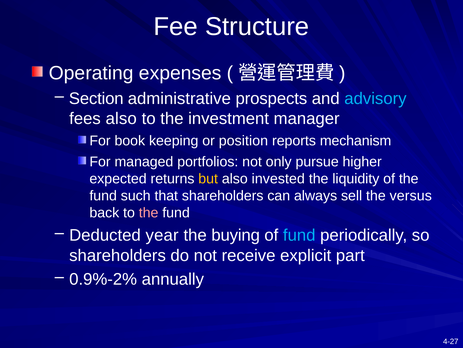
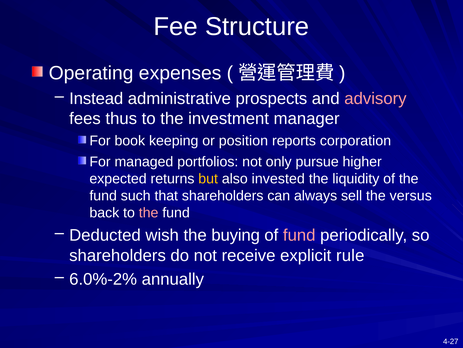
Section: Section -> Instead
advisory colour: light blue -> pink
fees also: also -> thus
mechanism: mechanism -> corporation
year: year -> wish
fund at (299, 235) colour: light blue -> pink
part: part -> rule
0.9%-2%: 0.9%-2% -> 6.0%-2%
